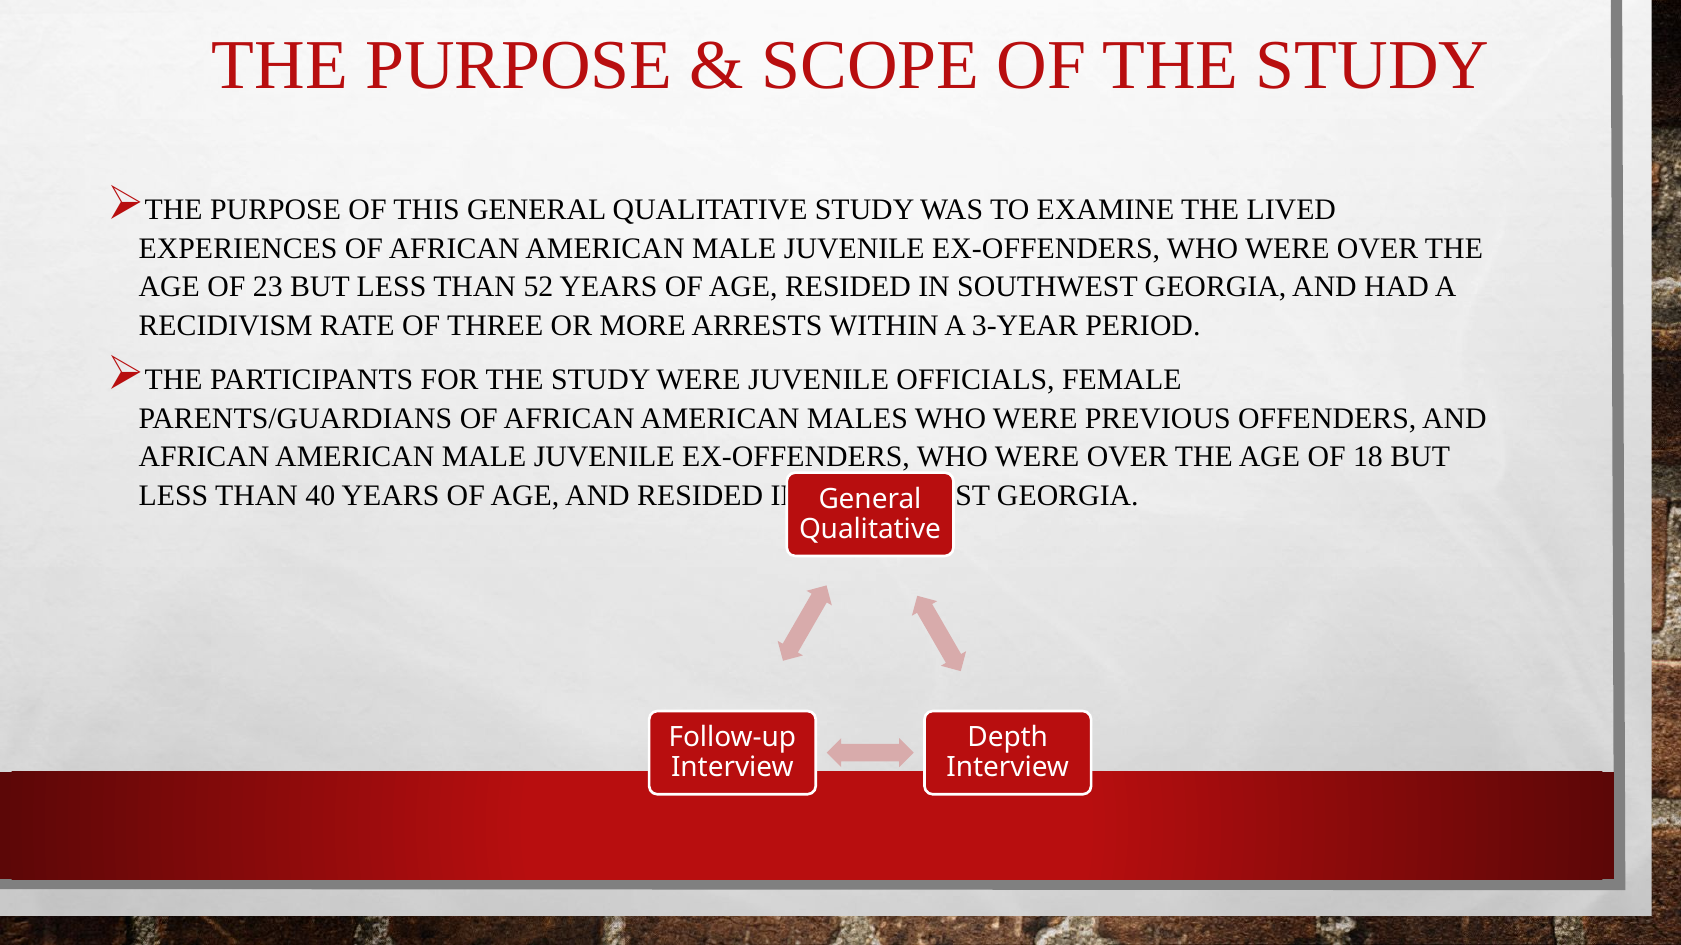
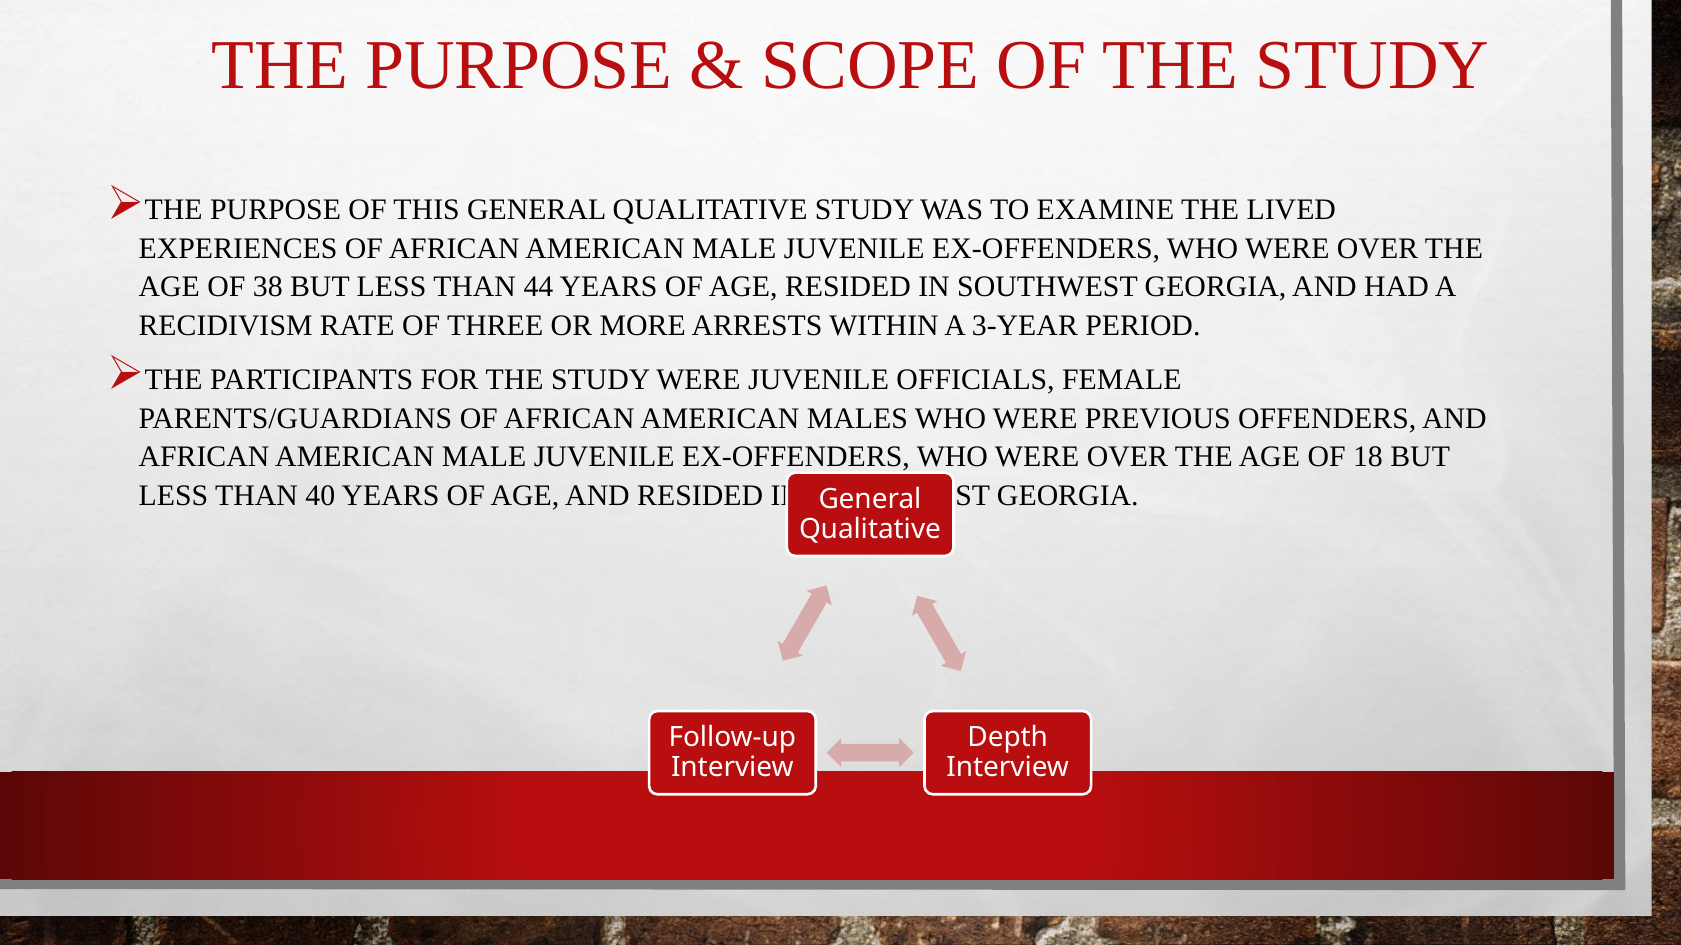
23: 23 -> 38
52: 52 -> 44
